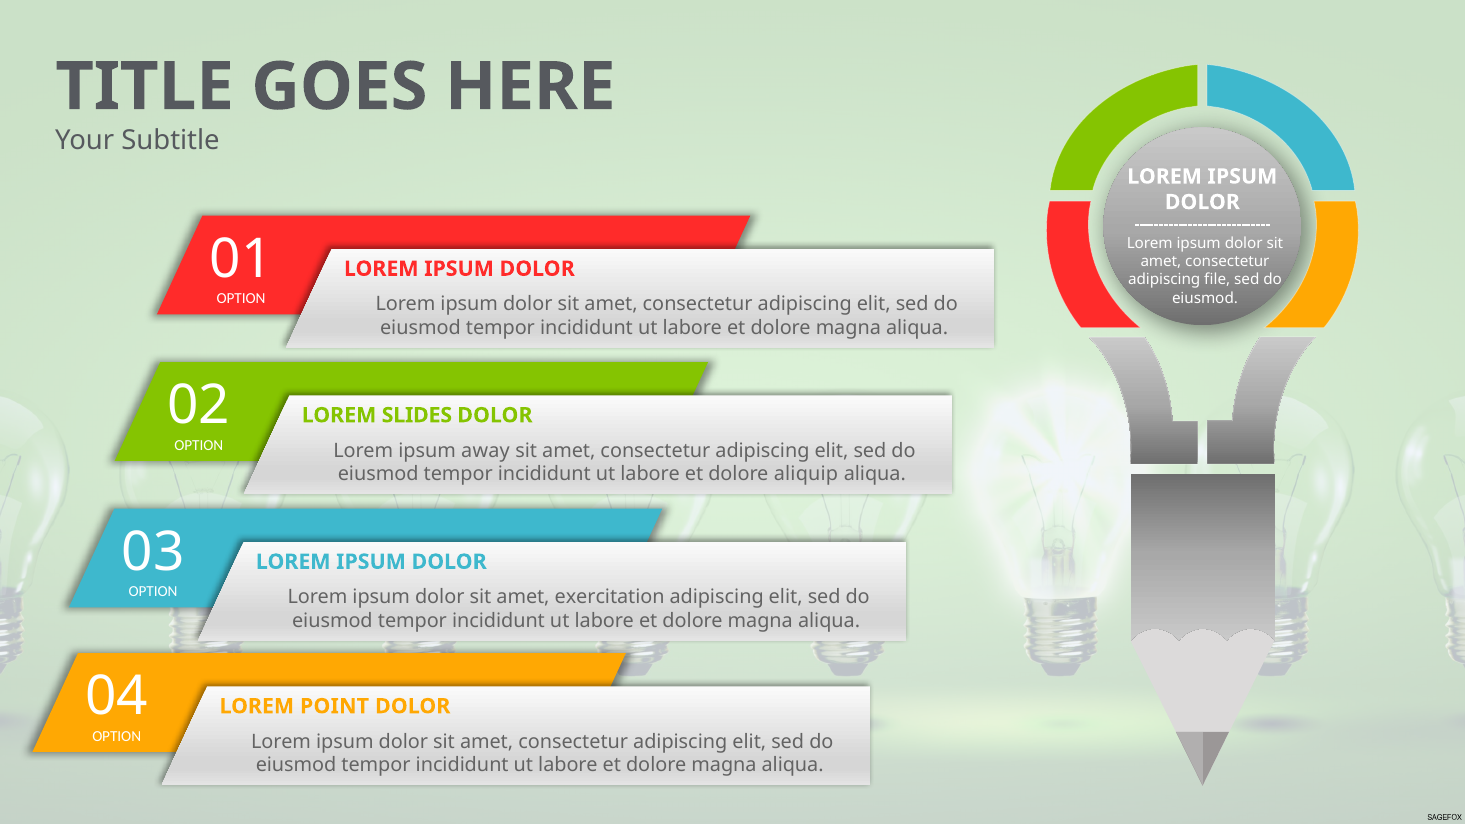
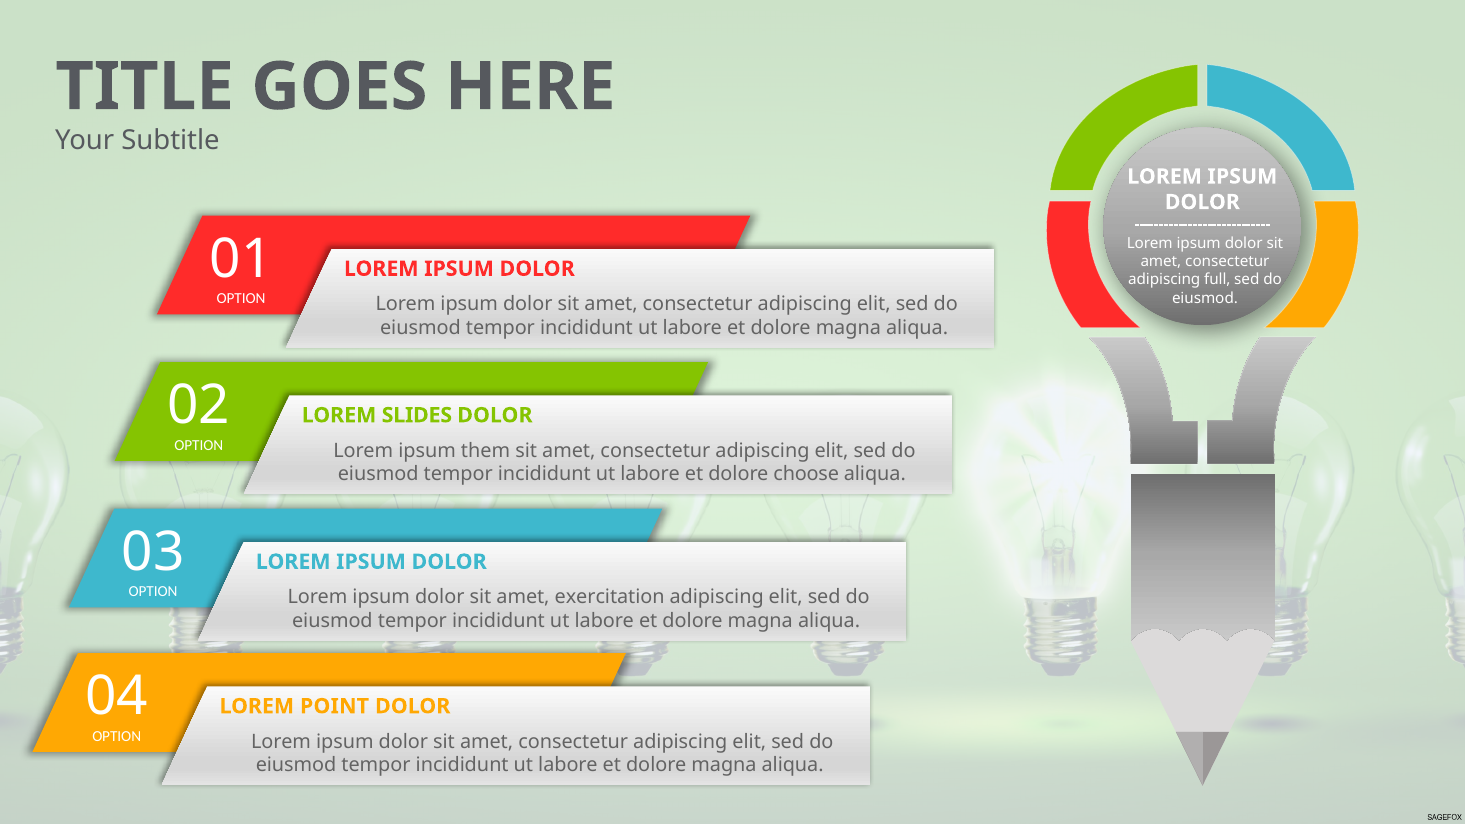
file: file -> full
away: away -> them
aliquip: aliquip -> choose
